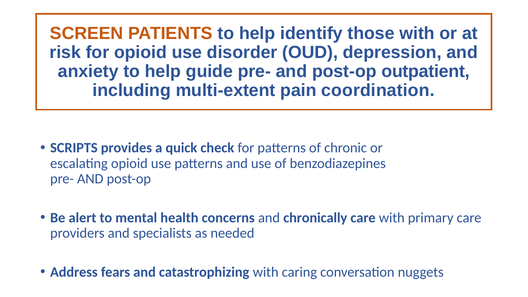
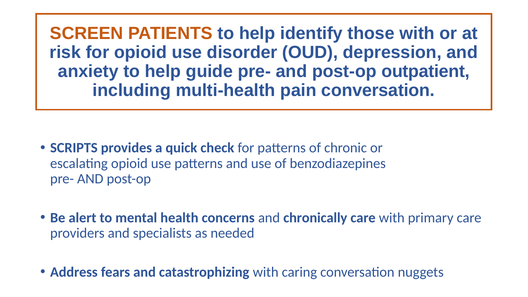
multi-extent: multi-extent -> multi-health
pain coordination: coordination -> conversation
